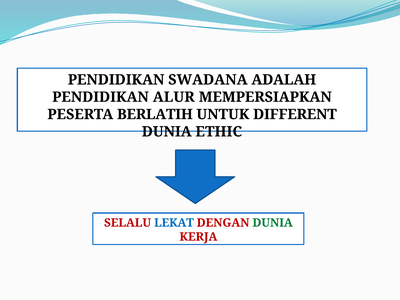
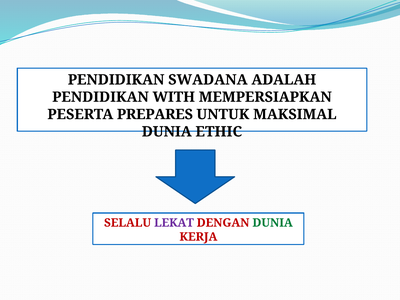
ALUR: ALUR -> WITH
BERLATIH: BERLATIH -> PREPARES
DIFFERENT: DIFFERENT -> MAKSIMAL
LEKAT colour: blue -> purple
